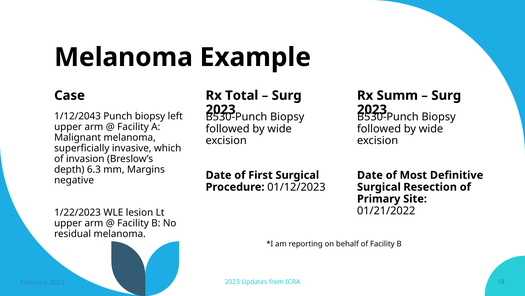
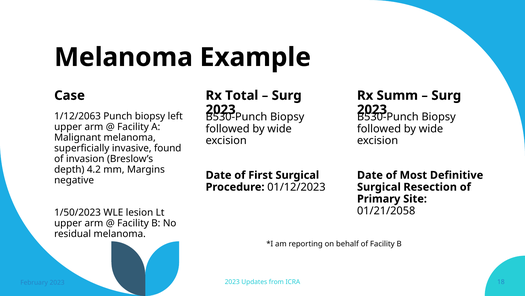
1/12/2043: 1/12/2043 -> 1/12/2063
which: which -> found
6.3: 6.3 -> 4.2
01/21/2022: 01/21/2022 -> 01/21/2058
1/22/2023: 1/22/2023 -> 1/50/2023
